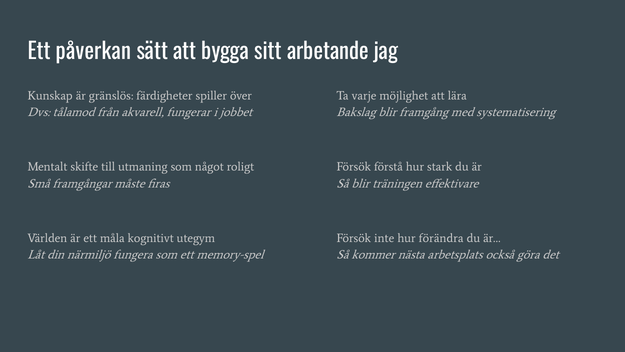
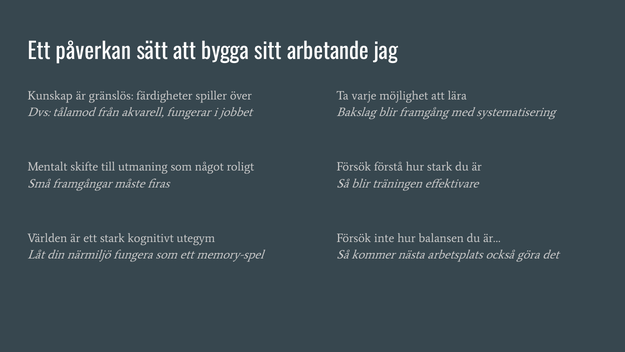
ett måla: måla -> stark
förändra: förändra -> balansen
